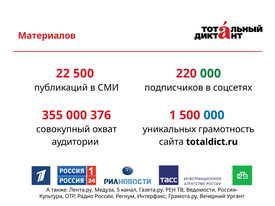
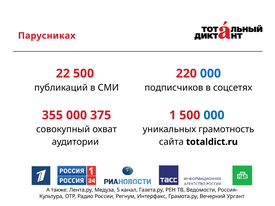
Материалов: Материалов -> Парусниках
000 at (210, 74) colour: green -> blue
376: 376 -> 375
